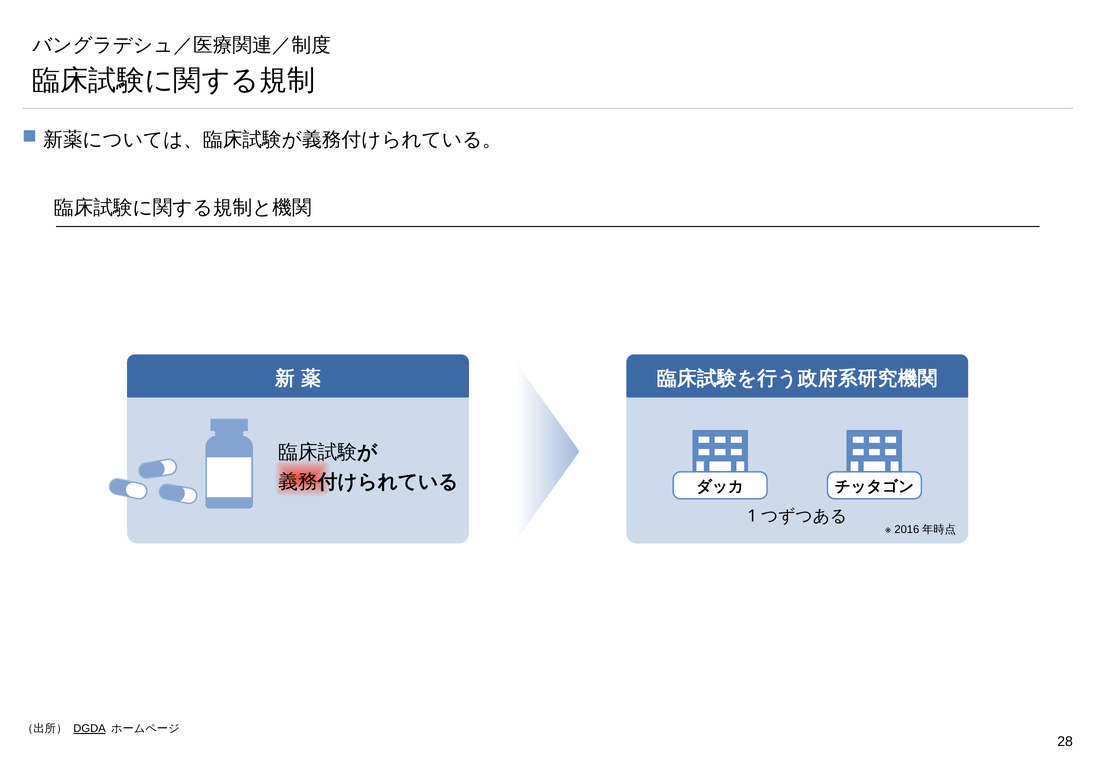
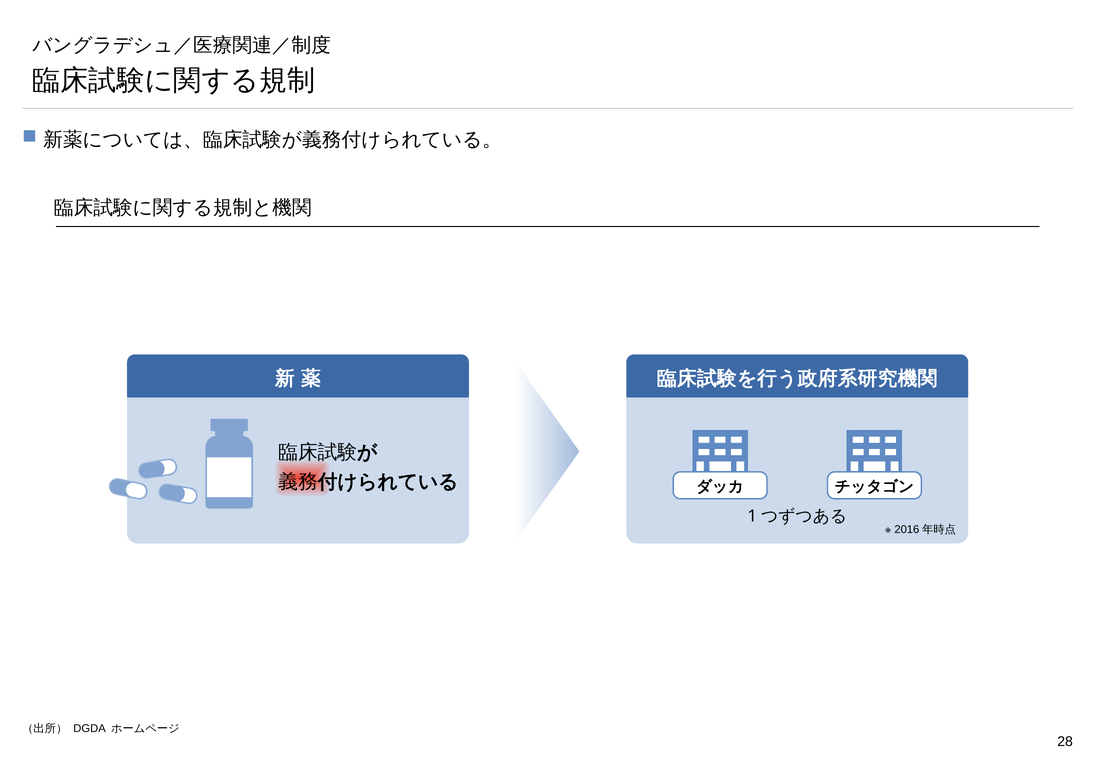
DGDA underline: present -> none
